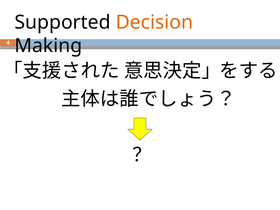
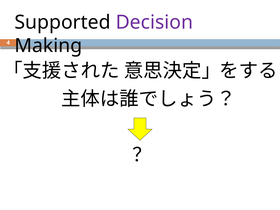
Decision colour: orange -> purple
